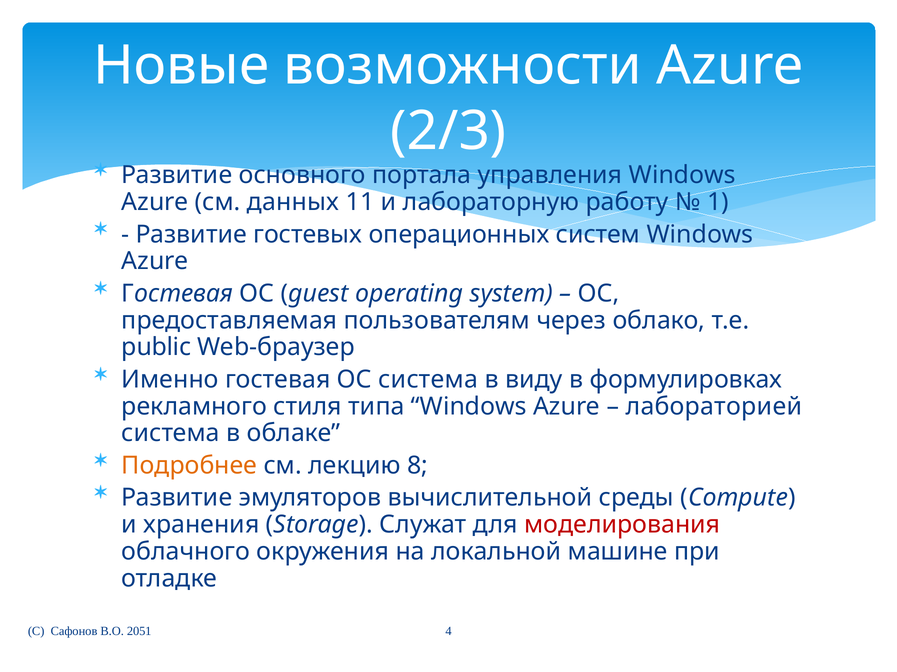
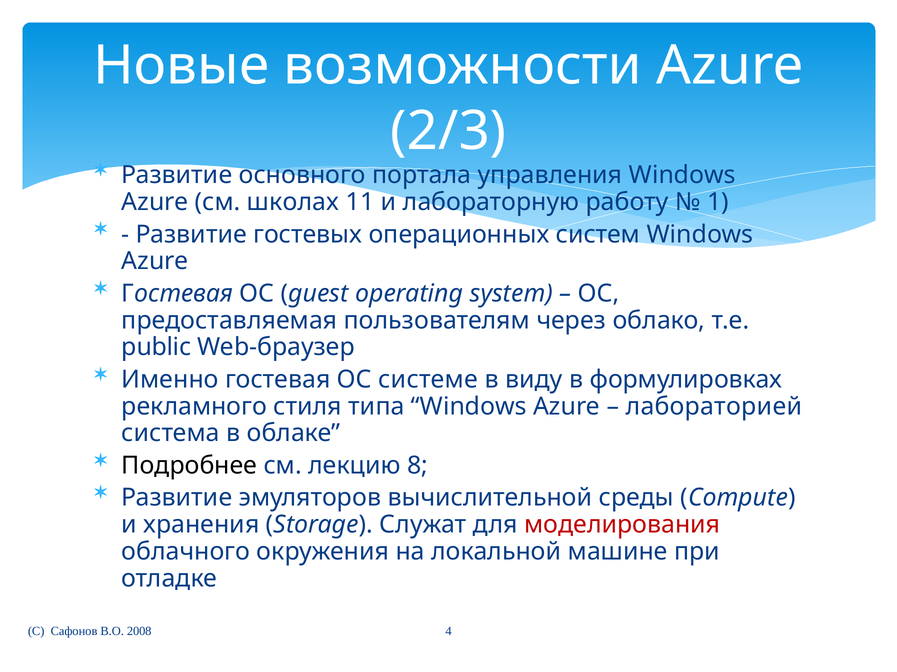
данных: данных -> школах
ОС система: система -> системе
Подробнее colour: orange -> black
2051: 2051 -> 2008
